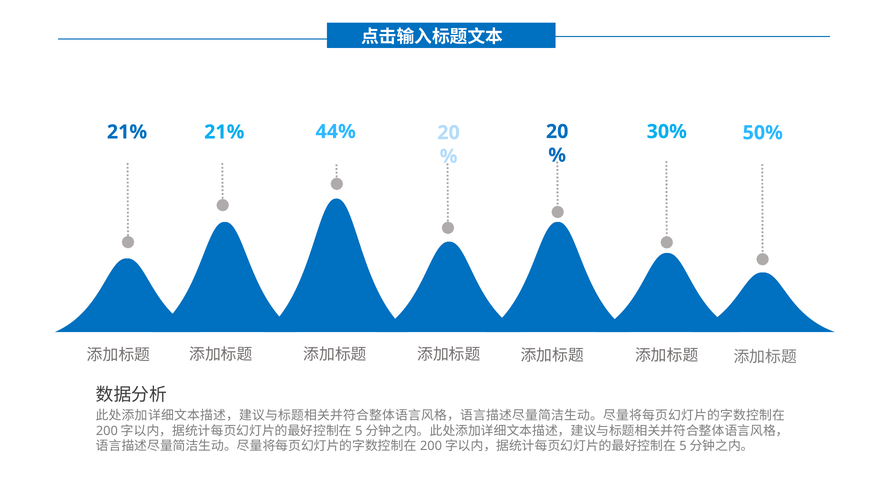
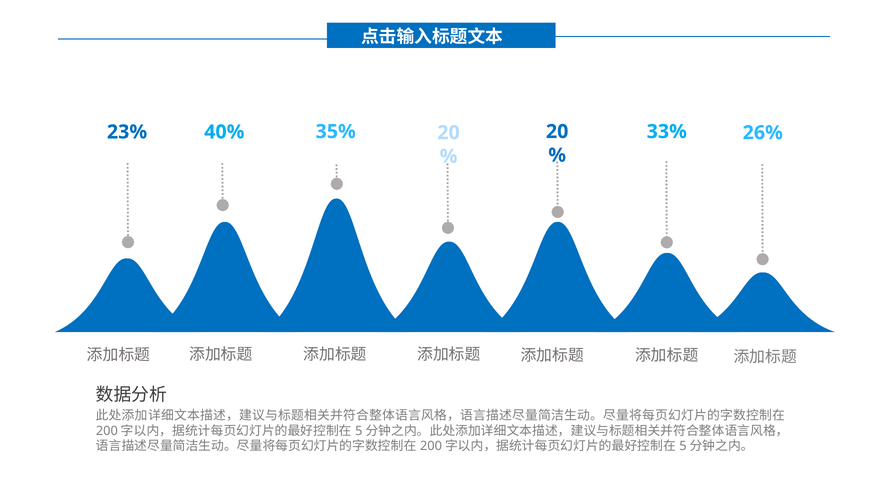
44%: 44% -> 35%
30%: 30% -> 33%
21% at (127, 132): 21% -> 23%
21% at (224, 132): 21% -> 40%
50%: 50% -> 26%
